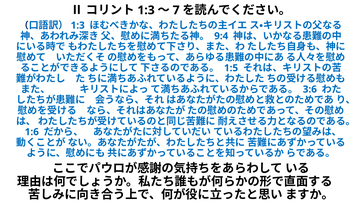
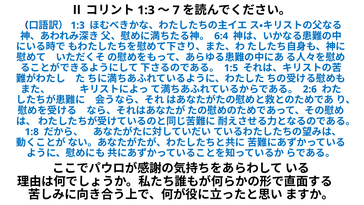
9:4: 9:4 -> 6:4
3:6: 3:6 -> 2:6
1:6: 1:6 -> 1:8
